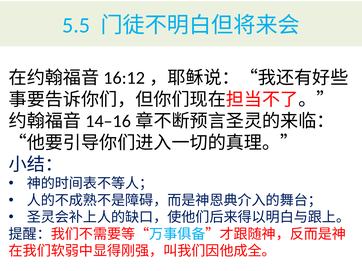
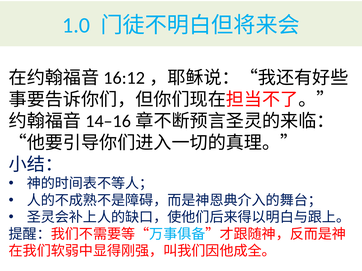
5.5: 5.5 -> 1.0
